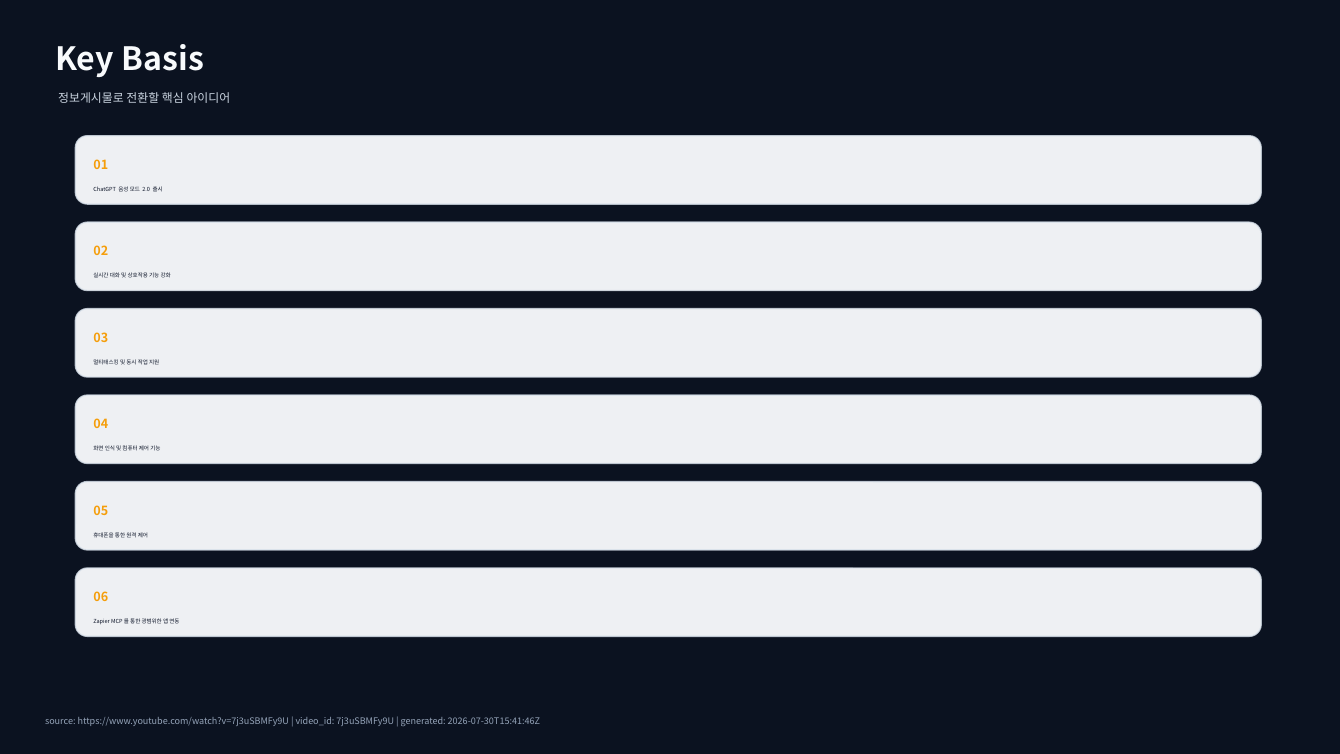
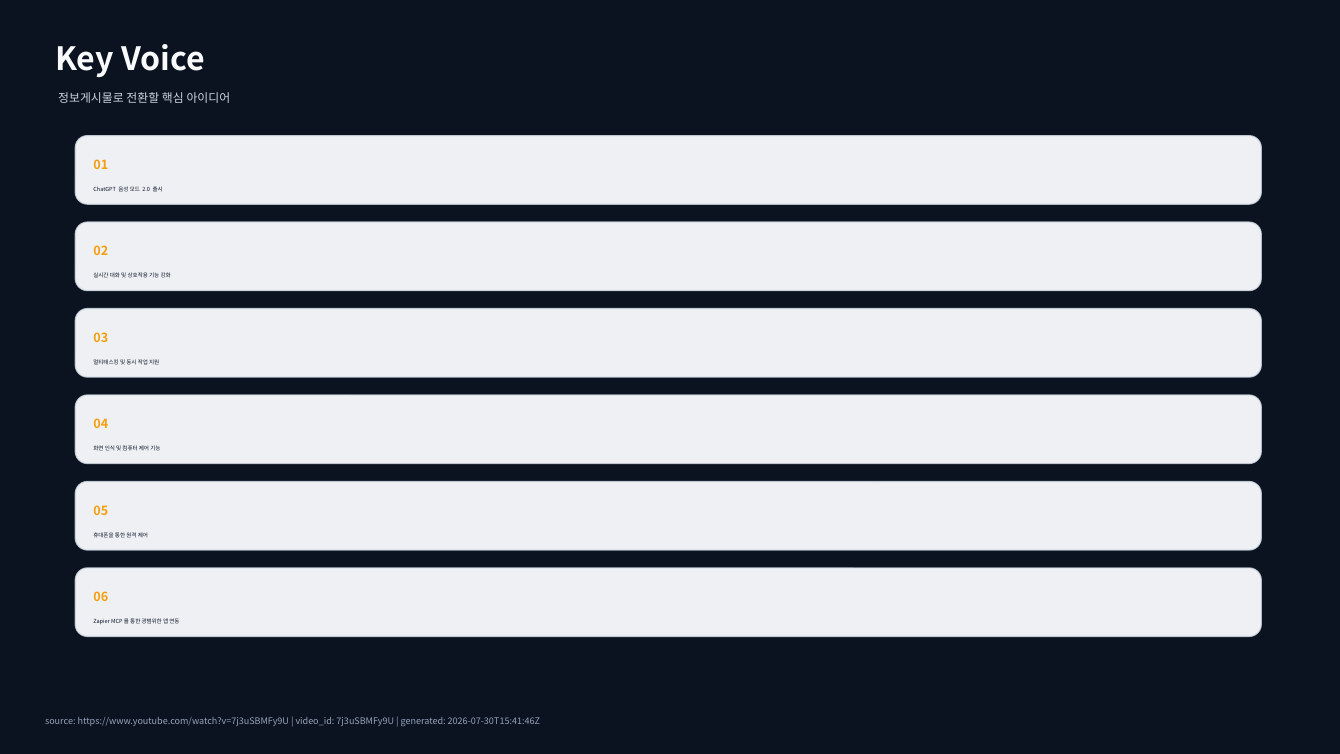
Basis: Basis -> Voice
